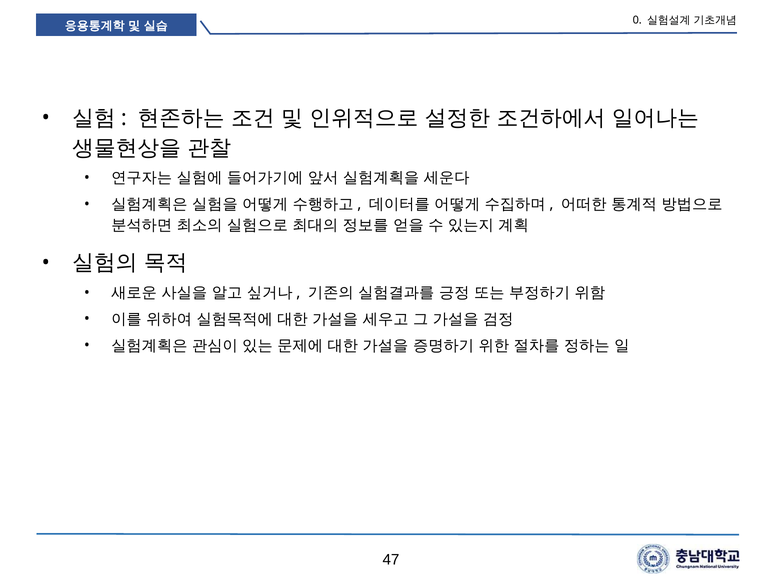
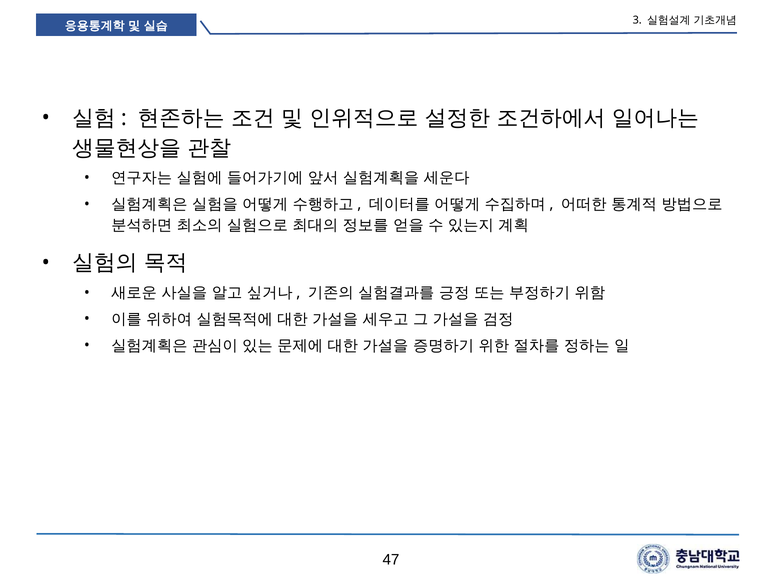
0: 0 -> 3
